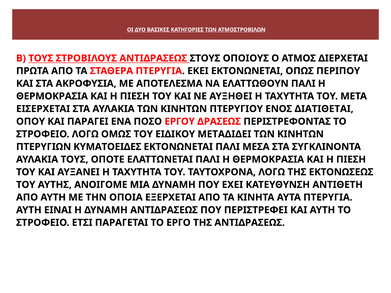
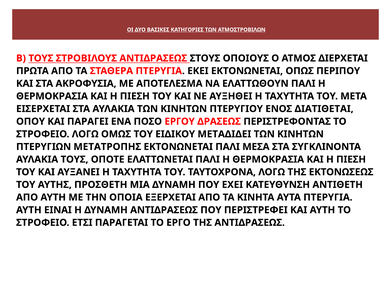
ΚΥΜΑΤΟΕΙΔΕΣ: ΚΥΜΑΤΟΕΙΔΕΣ -> ΜΕΤΑΤΡΟΠΗΣ
ΑΝΟΙΓΟΜΕ: ΑΝΟΙΓΟΜΕ -> ΠΡΟΣΘΕΤΗ
